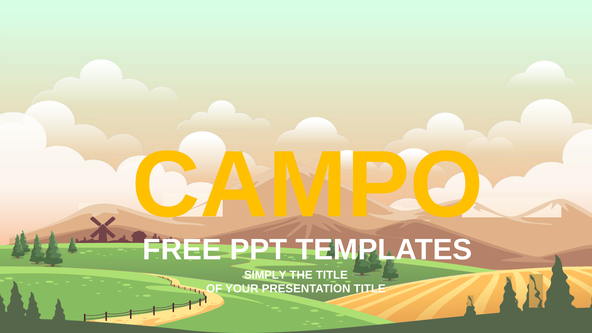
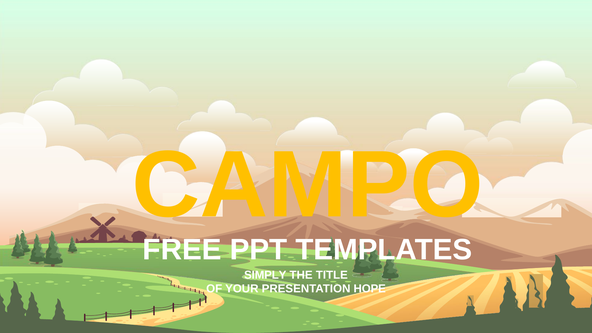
PRESENTATION TITLE: TITLE -> HOPE
